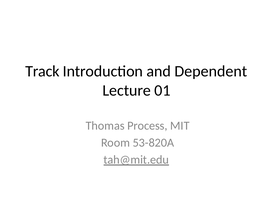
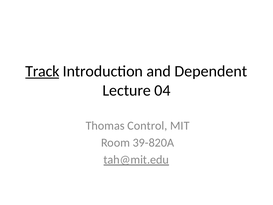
Track underline: none -> present
01: 01 -> 04
Process: Process -> Control
53-820A: 53-820A -> 39-820A
